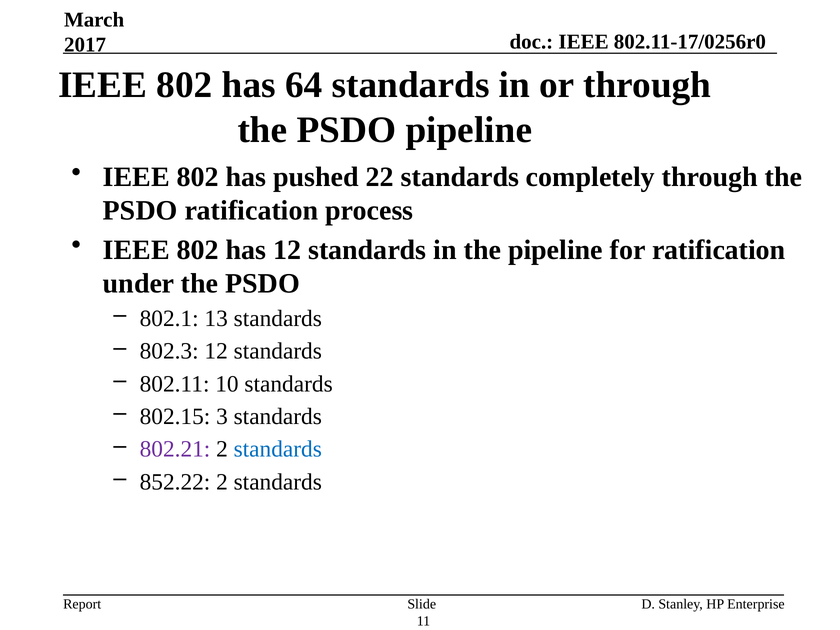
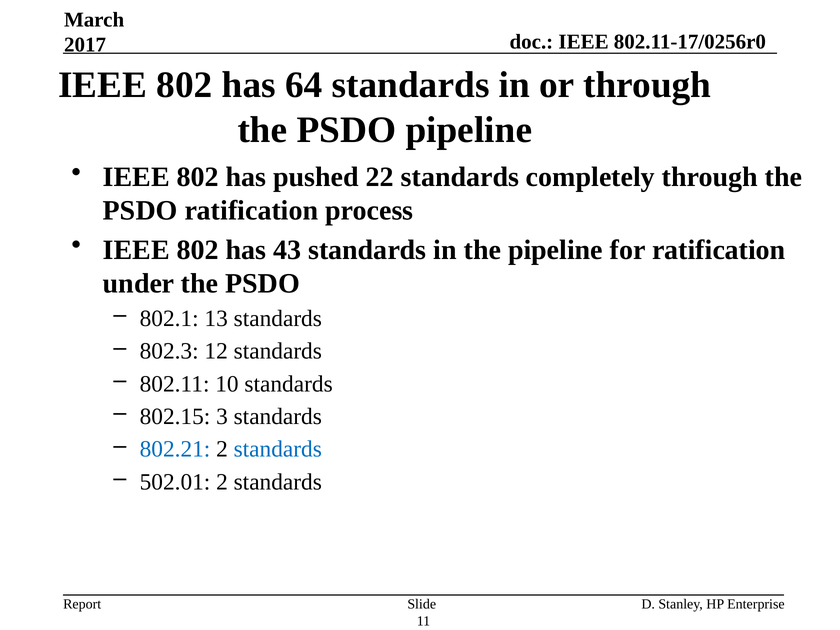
has 12: 12 -> 43
802.21 colour: purple -> blue
852.22: 852.22 -> 502.01
